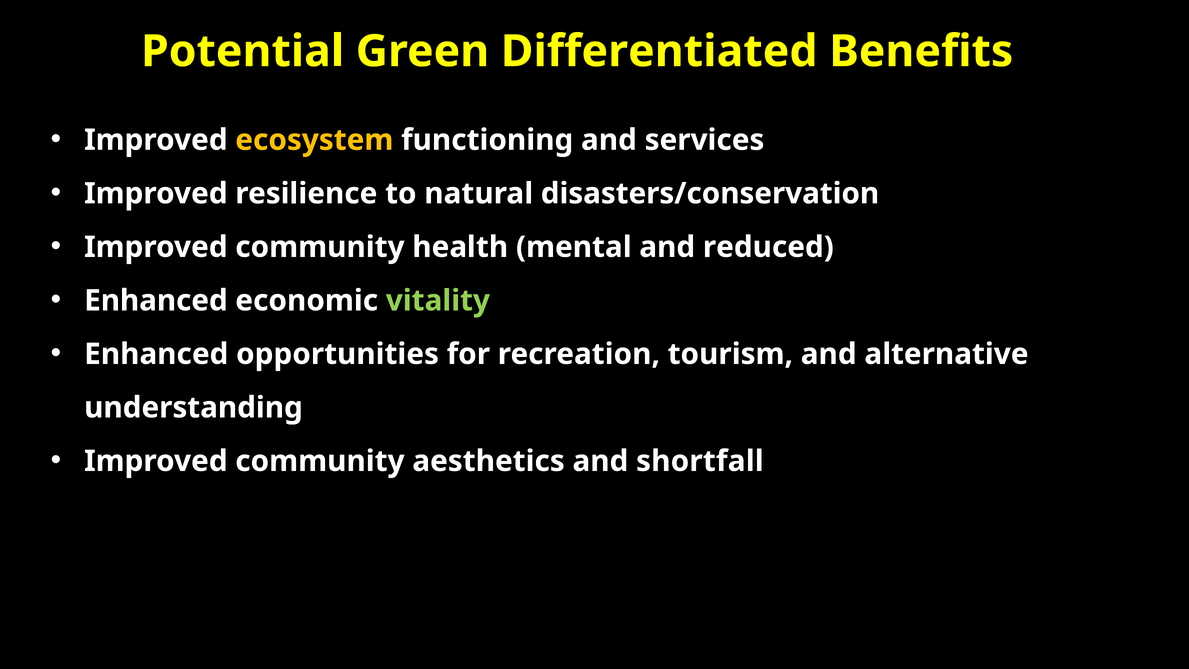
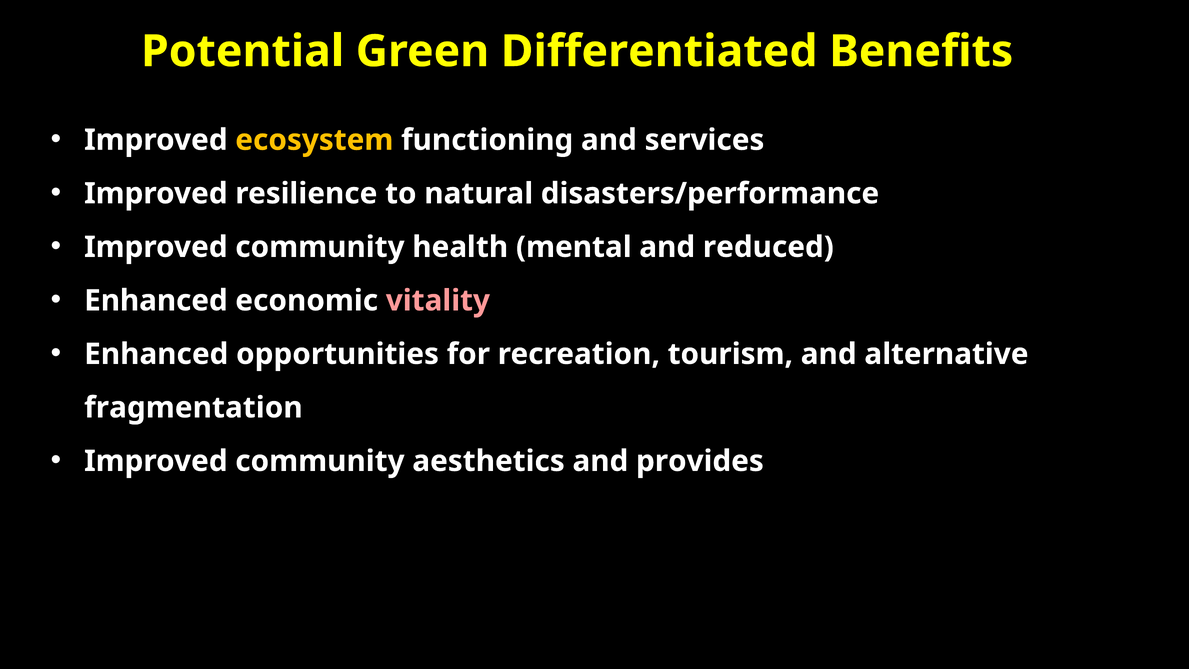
disasters/conservation: disasters/conservation -> disasters/performance
vitality colour: light green -> pink
understanding: understanding -> fragmentation
shortfall: shortfall -> provides
